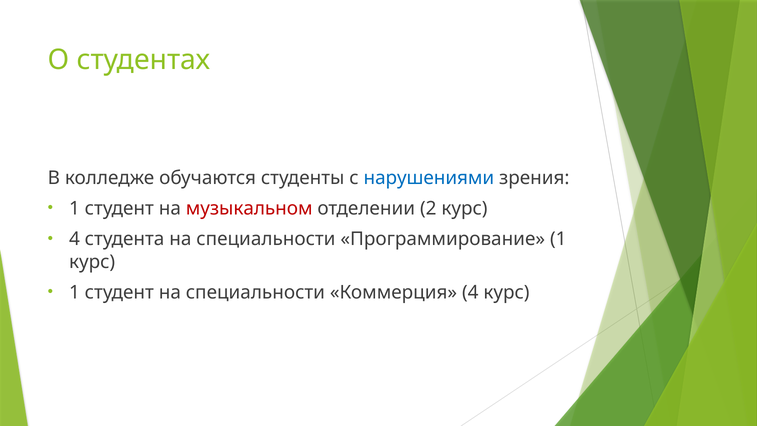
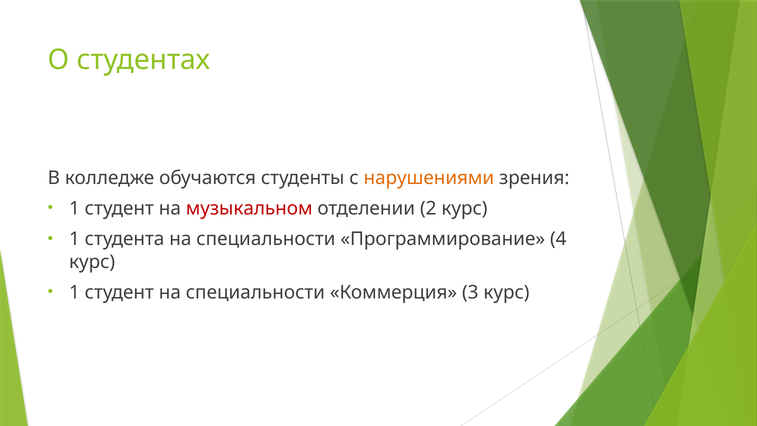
нарушениями colour: blue -> orange
4 at (74, 239): 4 -> 1
Программирование 1: 1 -> 4
Коммерция 4: 4 -> 3
